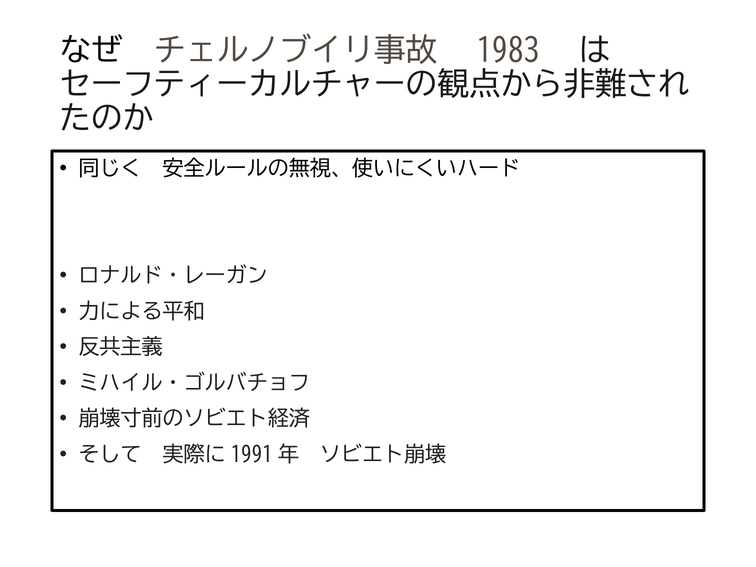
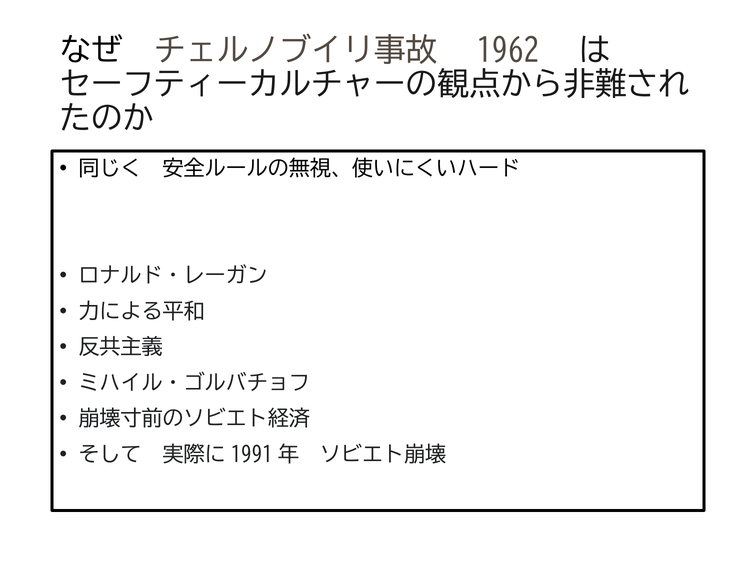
1983: 1983 -> 1962
